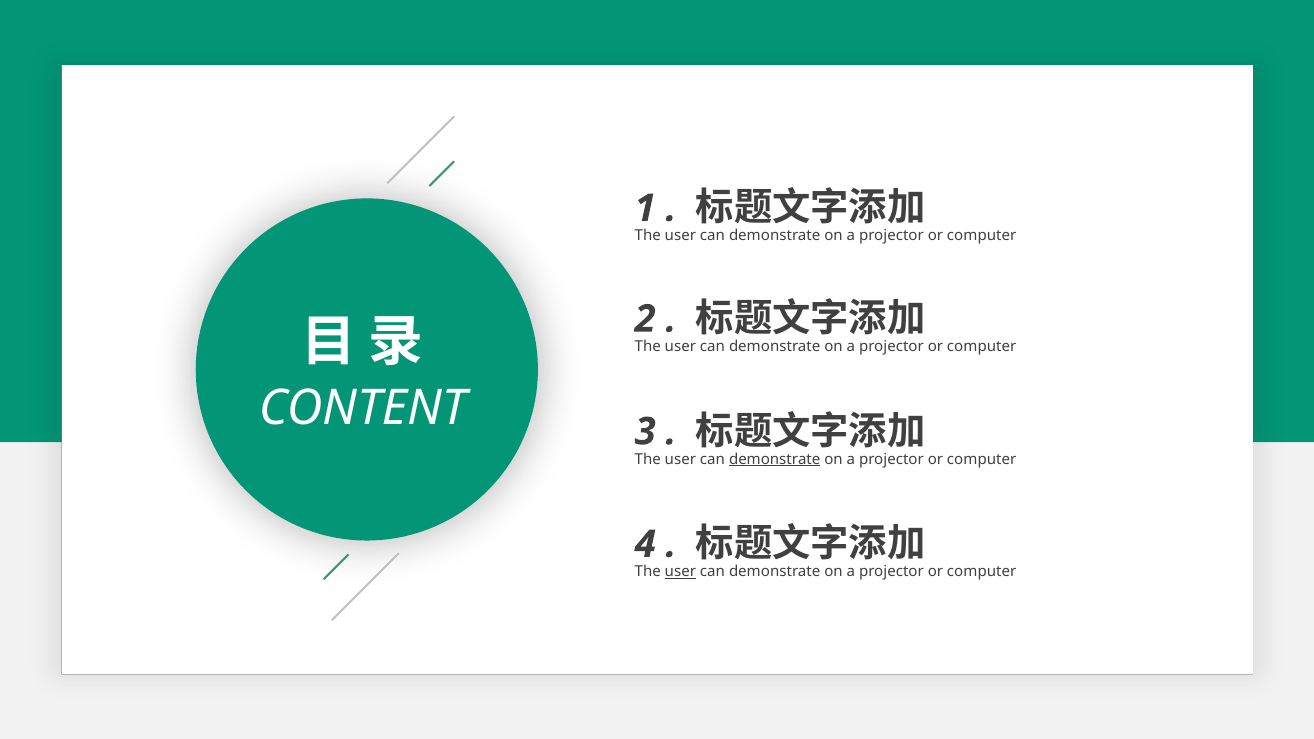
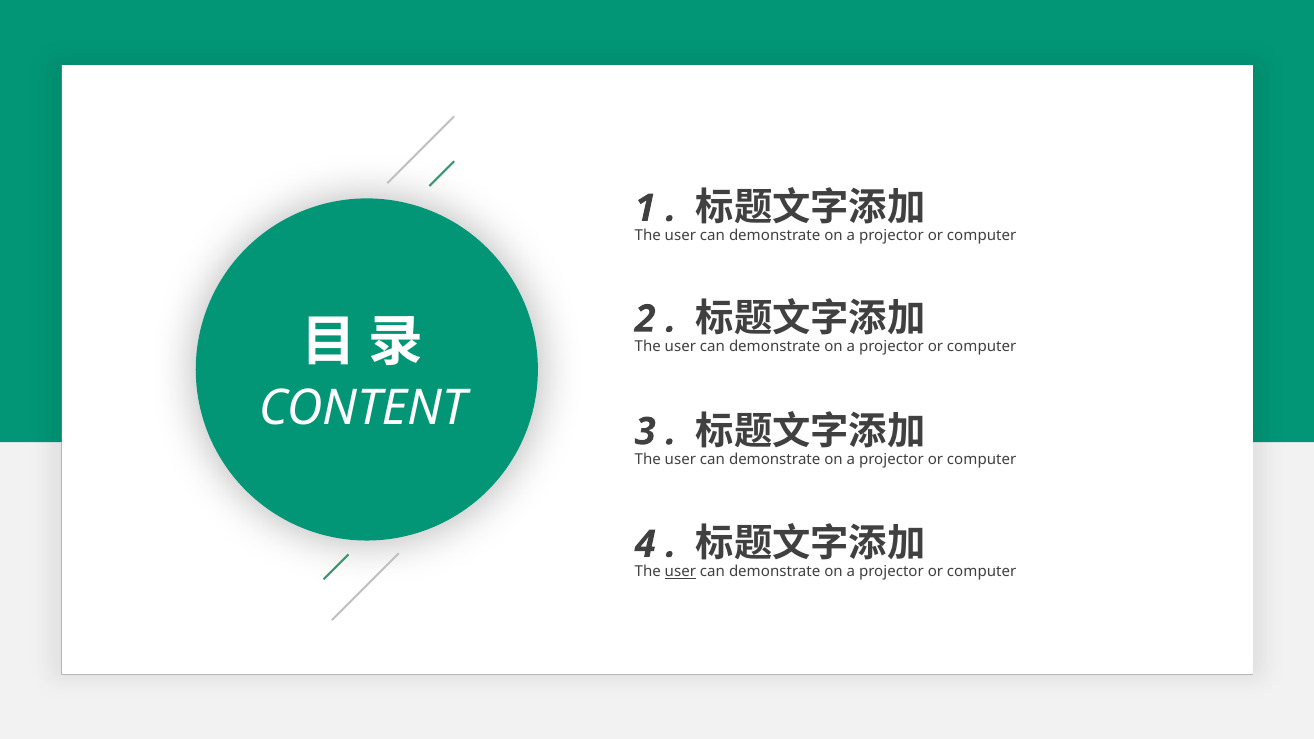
demonstrate at (775, 459) underline: present -> none
